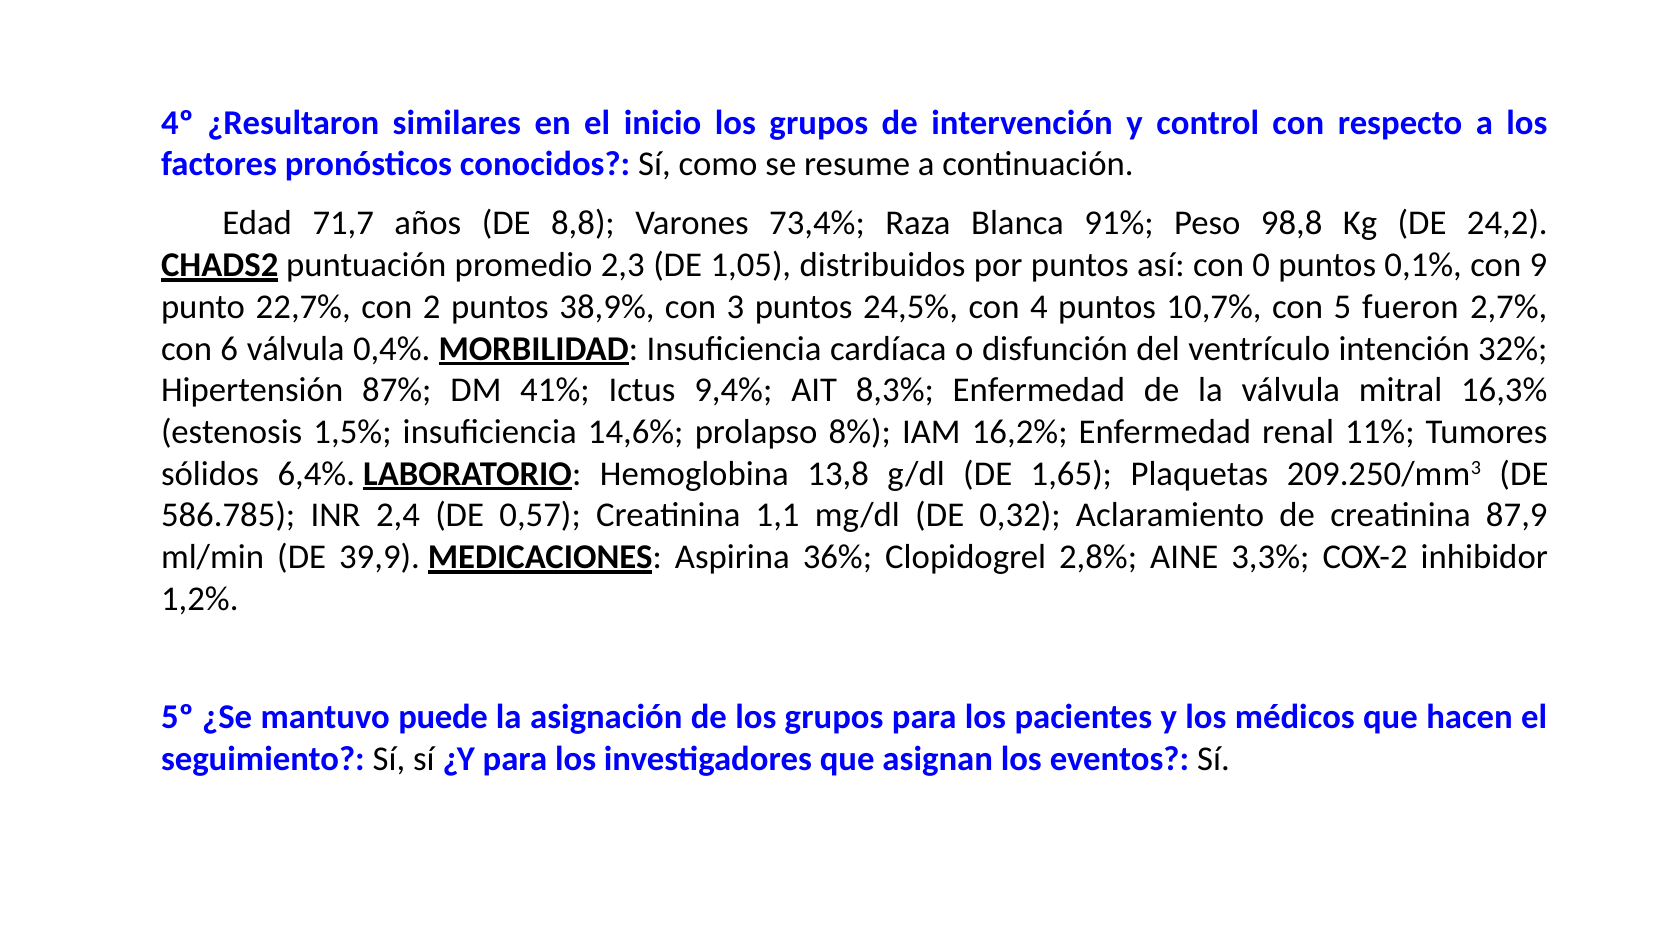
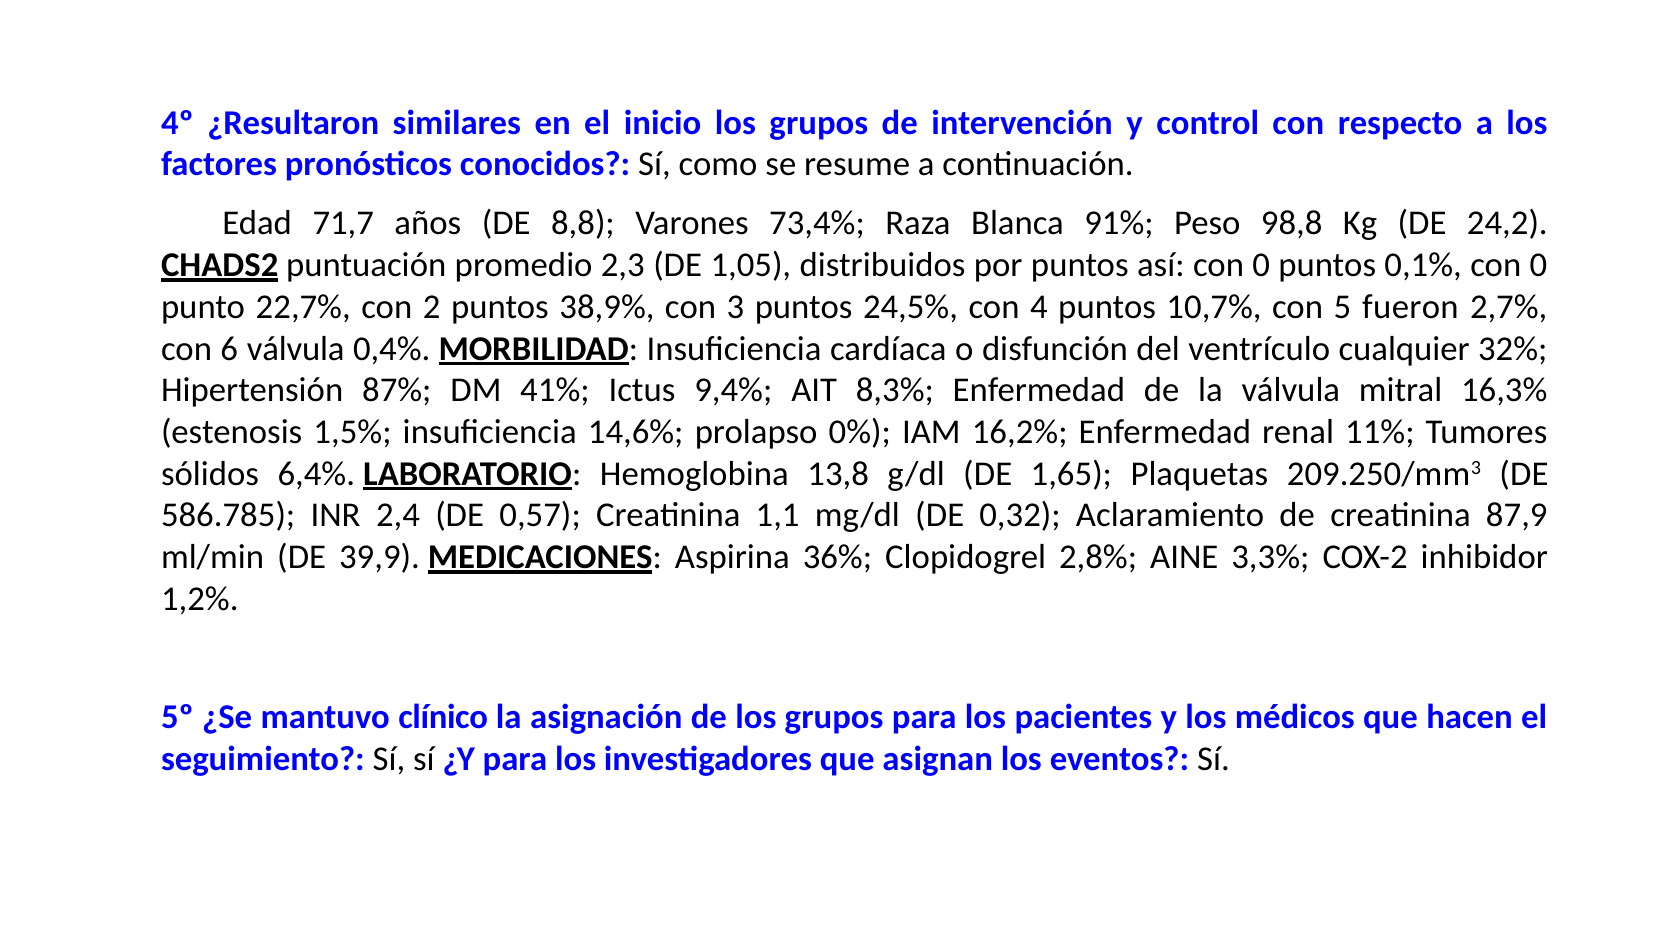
0,1% con 9: 9 -> 0
intención: intención -> cualquier
8%: 8% -> 0%
puede: puede -> clínico
